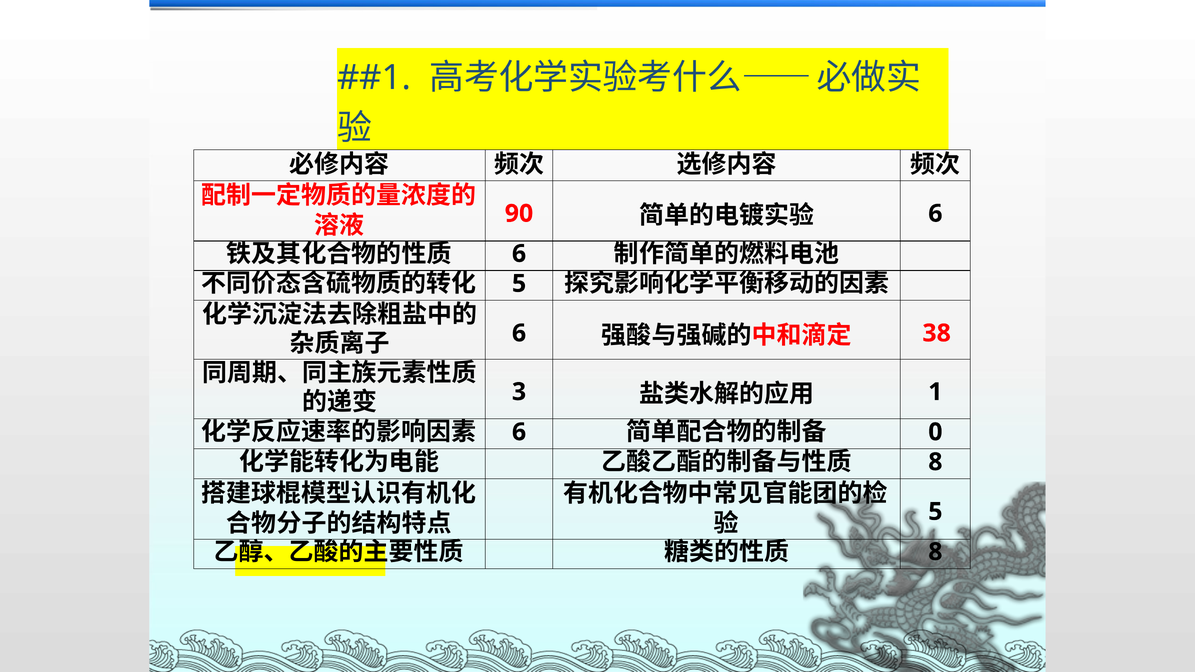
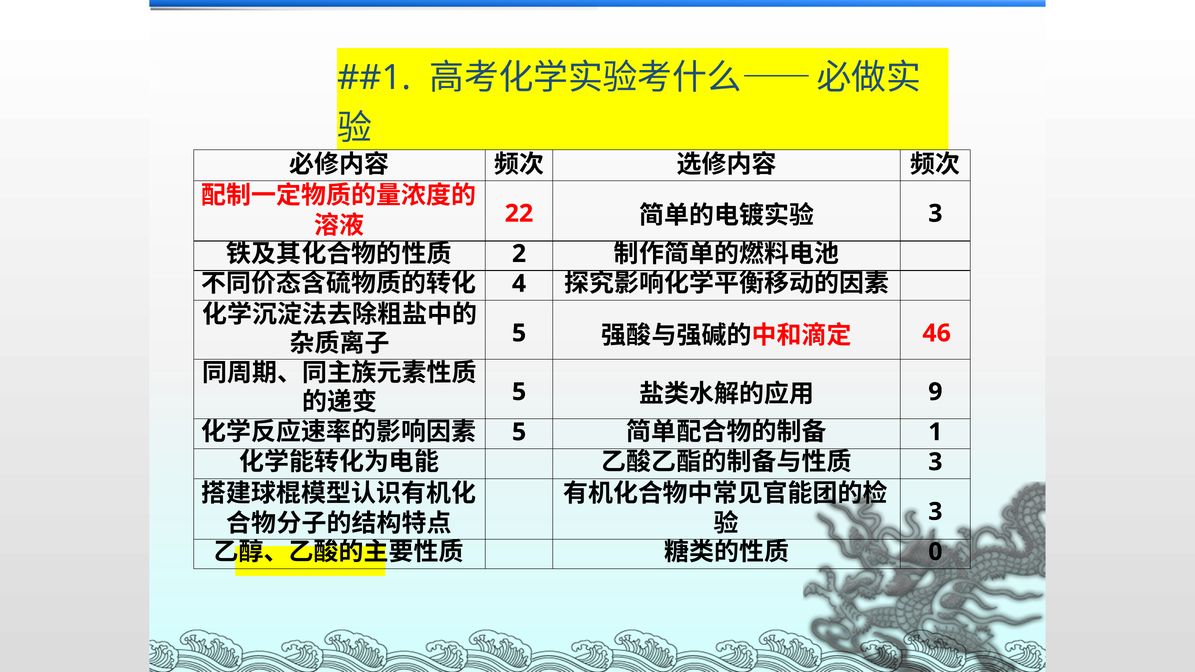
90: 90 -> 22
6 at (935, 214): 6 -> 3
6 at (519, 254): 6 -> 2
5 at (519, 284): 5 -> 4
6 at (519, 333): 6 -> 5
38: 38 -> 46
3 at (519, 392): 3 -> 5
1: 1 -> 9
6 at (519, 432): 6 -> 5
0: 0 -> 1
8 at (935, 462): 8 -> 3
5 at (935, 512): 5 -> 3
8 at (935, 552): 8 -> 0
